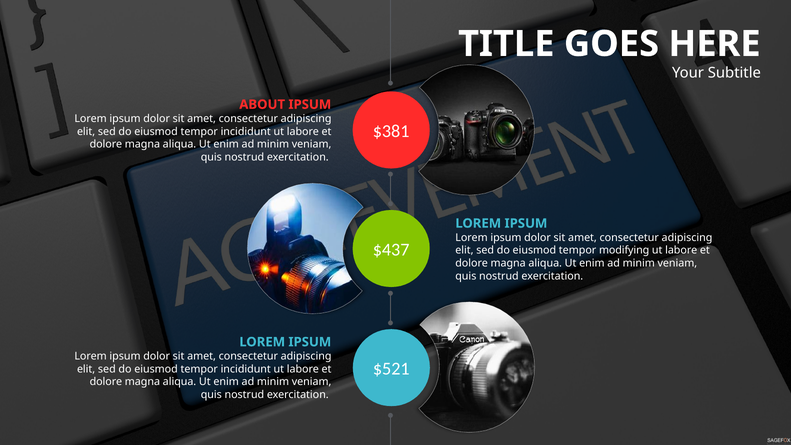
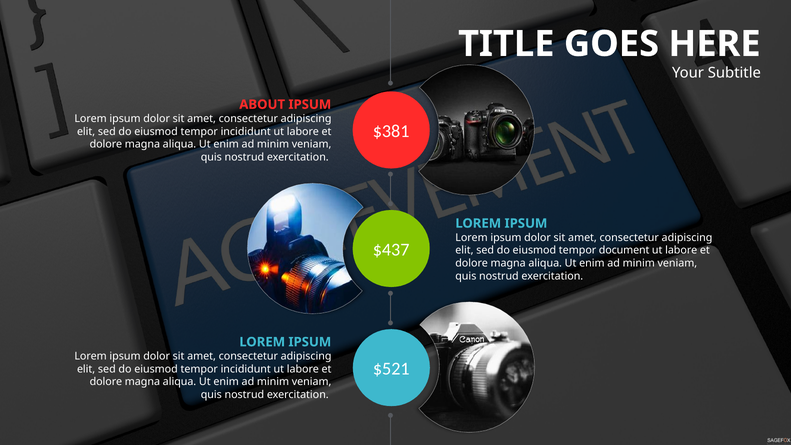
modifying: modifying -> document
